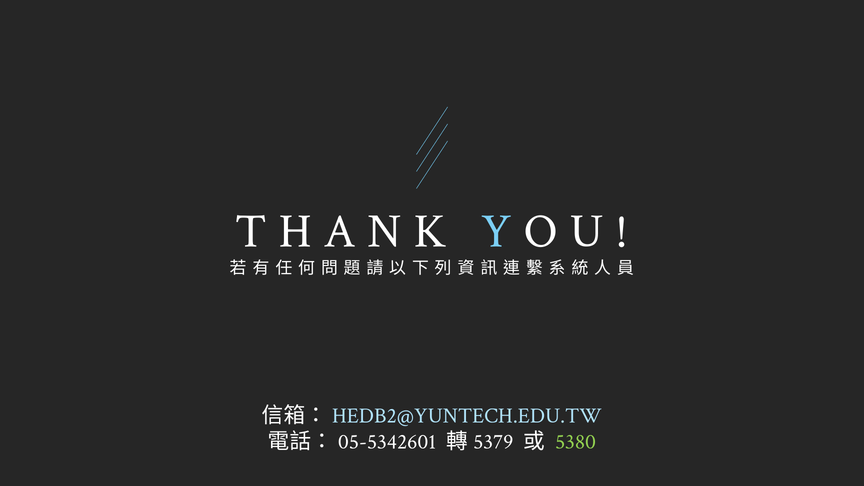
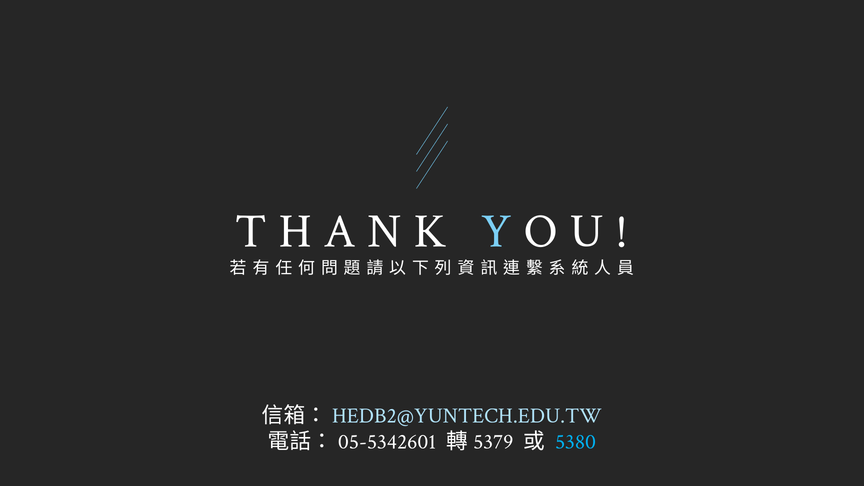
5380 colour: light green -> light blue
